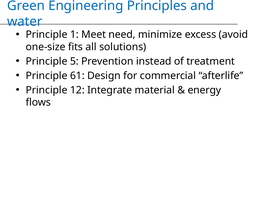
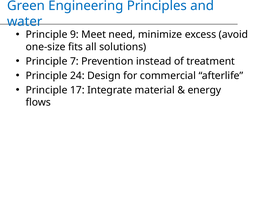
1: 1 -> 9
5: 5 -> 7
61: 61 -> 24
12: 12 -> 17
